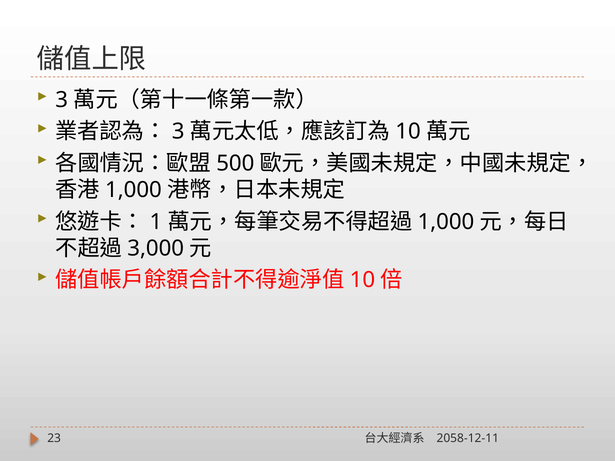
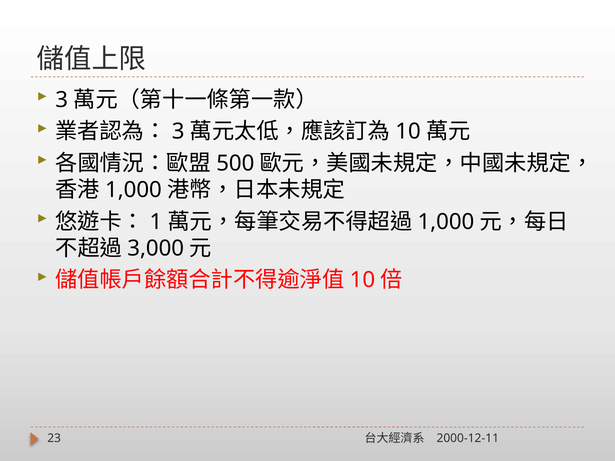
2058-12-11: 2058-12-11 -> 2000-12-11
